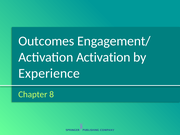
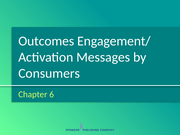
Activation Activation: Activation -> Messages
Experience: Experience -> Consumers
8: 8 -> 6
